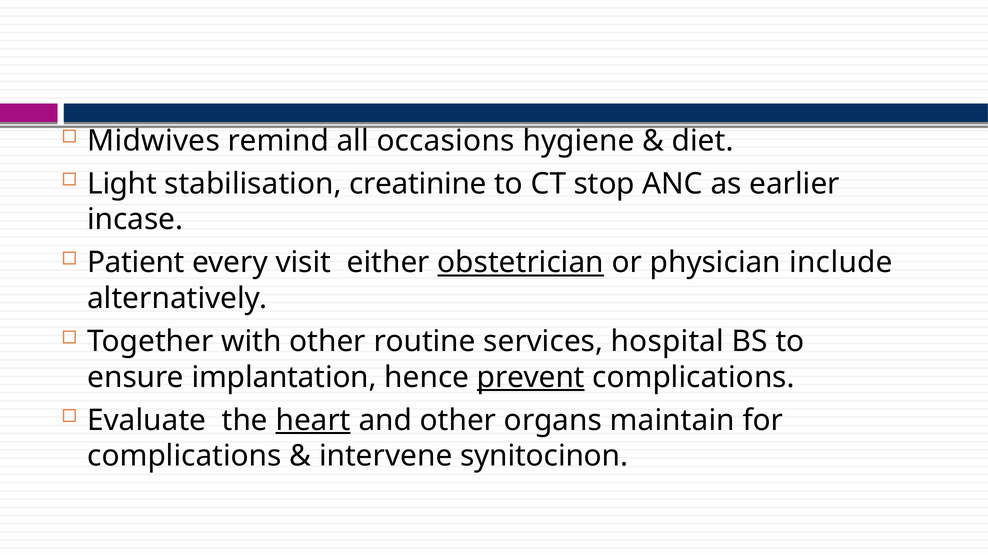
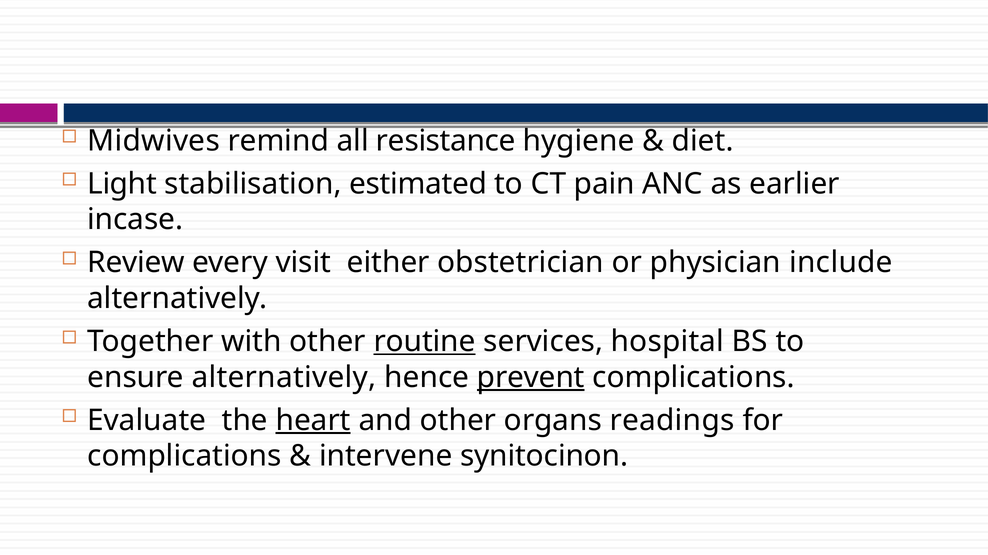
occasions: occasions -> resistance
creatinine: creatinine -> estimated
stop: stop -> pain
Patient: Patient -> Review
obstetrician underline: present -> none
routine underline: none -> present
ensure implantation: implantation -> alternatively
maintain: maintain -> readings
